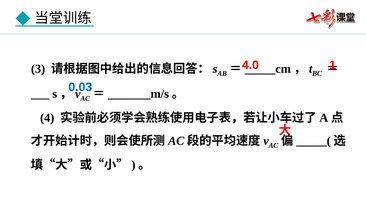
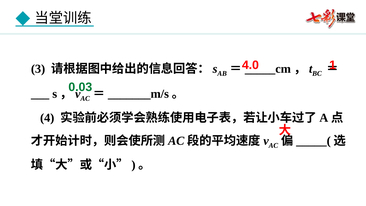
0.03 colour: blue -> green
